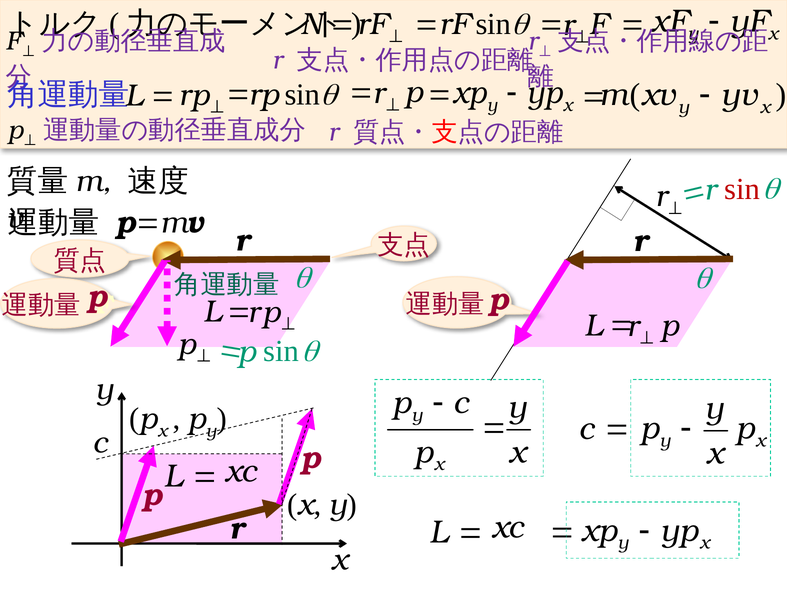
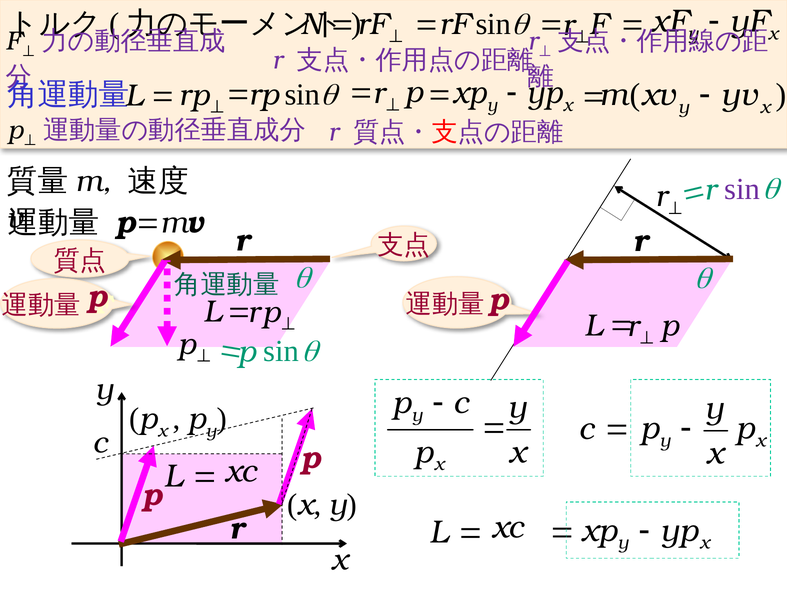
sin at (742, 189) colour: red -> purple
